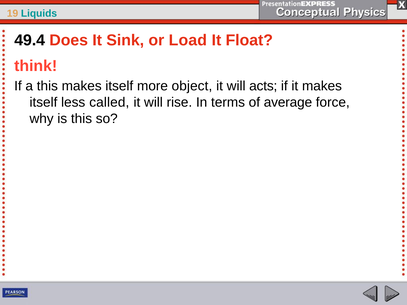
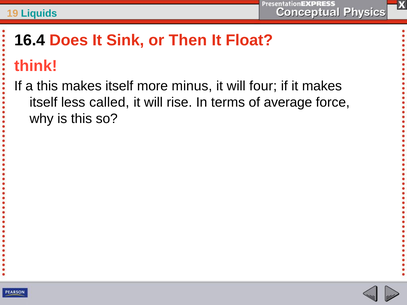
49.4: 49.4 -> 16.4
Load: Load -> Then
object: object -> minus
acts: acts -> four
